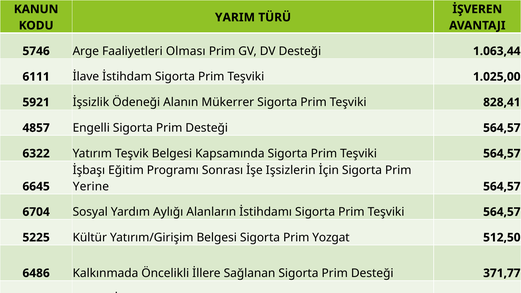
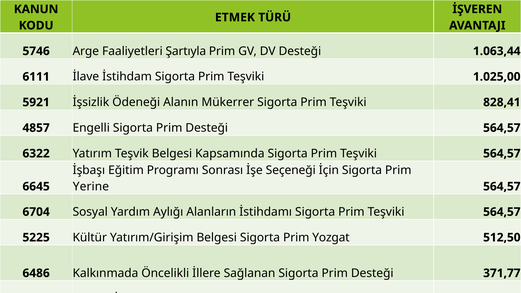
YARIM: YARIM -> ETMEK
Olması: Olması -> Şartıyla
Işsizlerin: Işsizlerin -> Seçeneği
